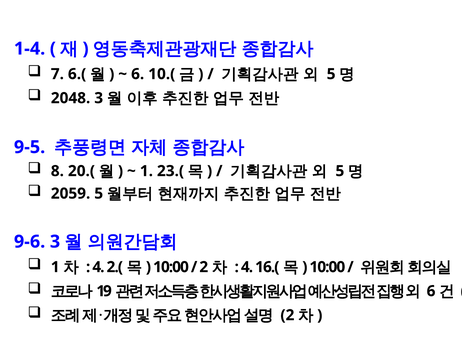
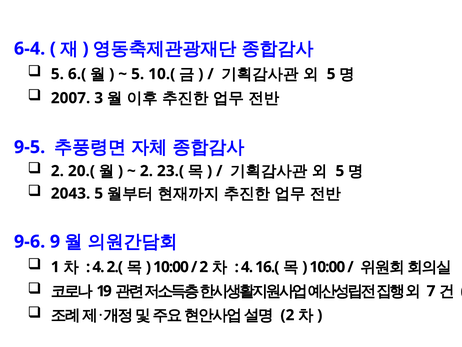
1-4: 1-4 -> 6-4
7 at (57, 74): 7 -> 5
6 at (138, 74): 6 -> 5
2048: 2048 -> 2007
8 at (57, 171): 8 -> 2
1 at (146, 171): 1 -> 2
2059: 2059 -> 2043
9-6 3: 3 -> 9
6 at (431, 291): 6 -> 7
